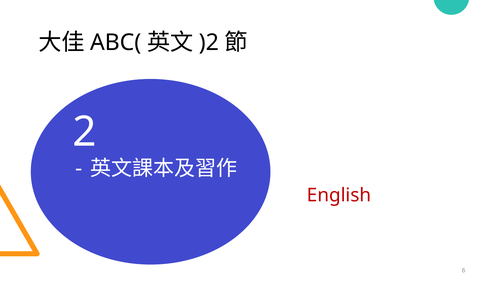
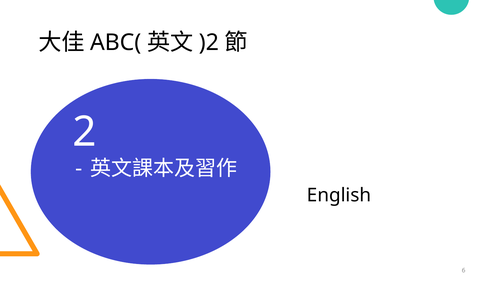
English colour: red -> black
